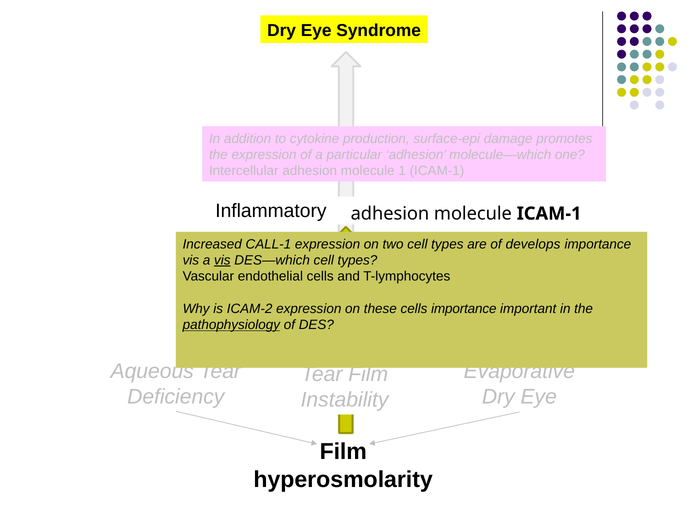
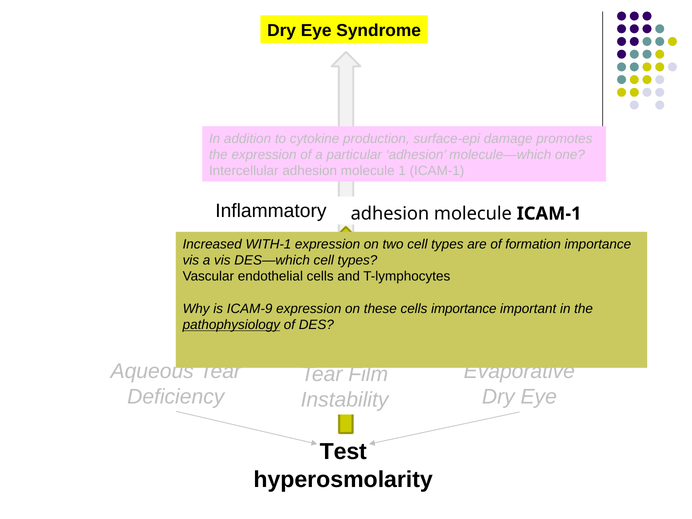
CALL-1: CALL-1 -> WITH-1
develops: develops -> formation
vis at (222, 260) underline: present -> none
ICAM-2: ICAM-2 -> ICAM-9
Film at (343, 452): Film -> Test
